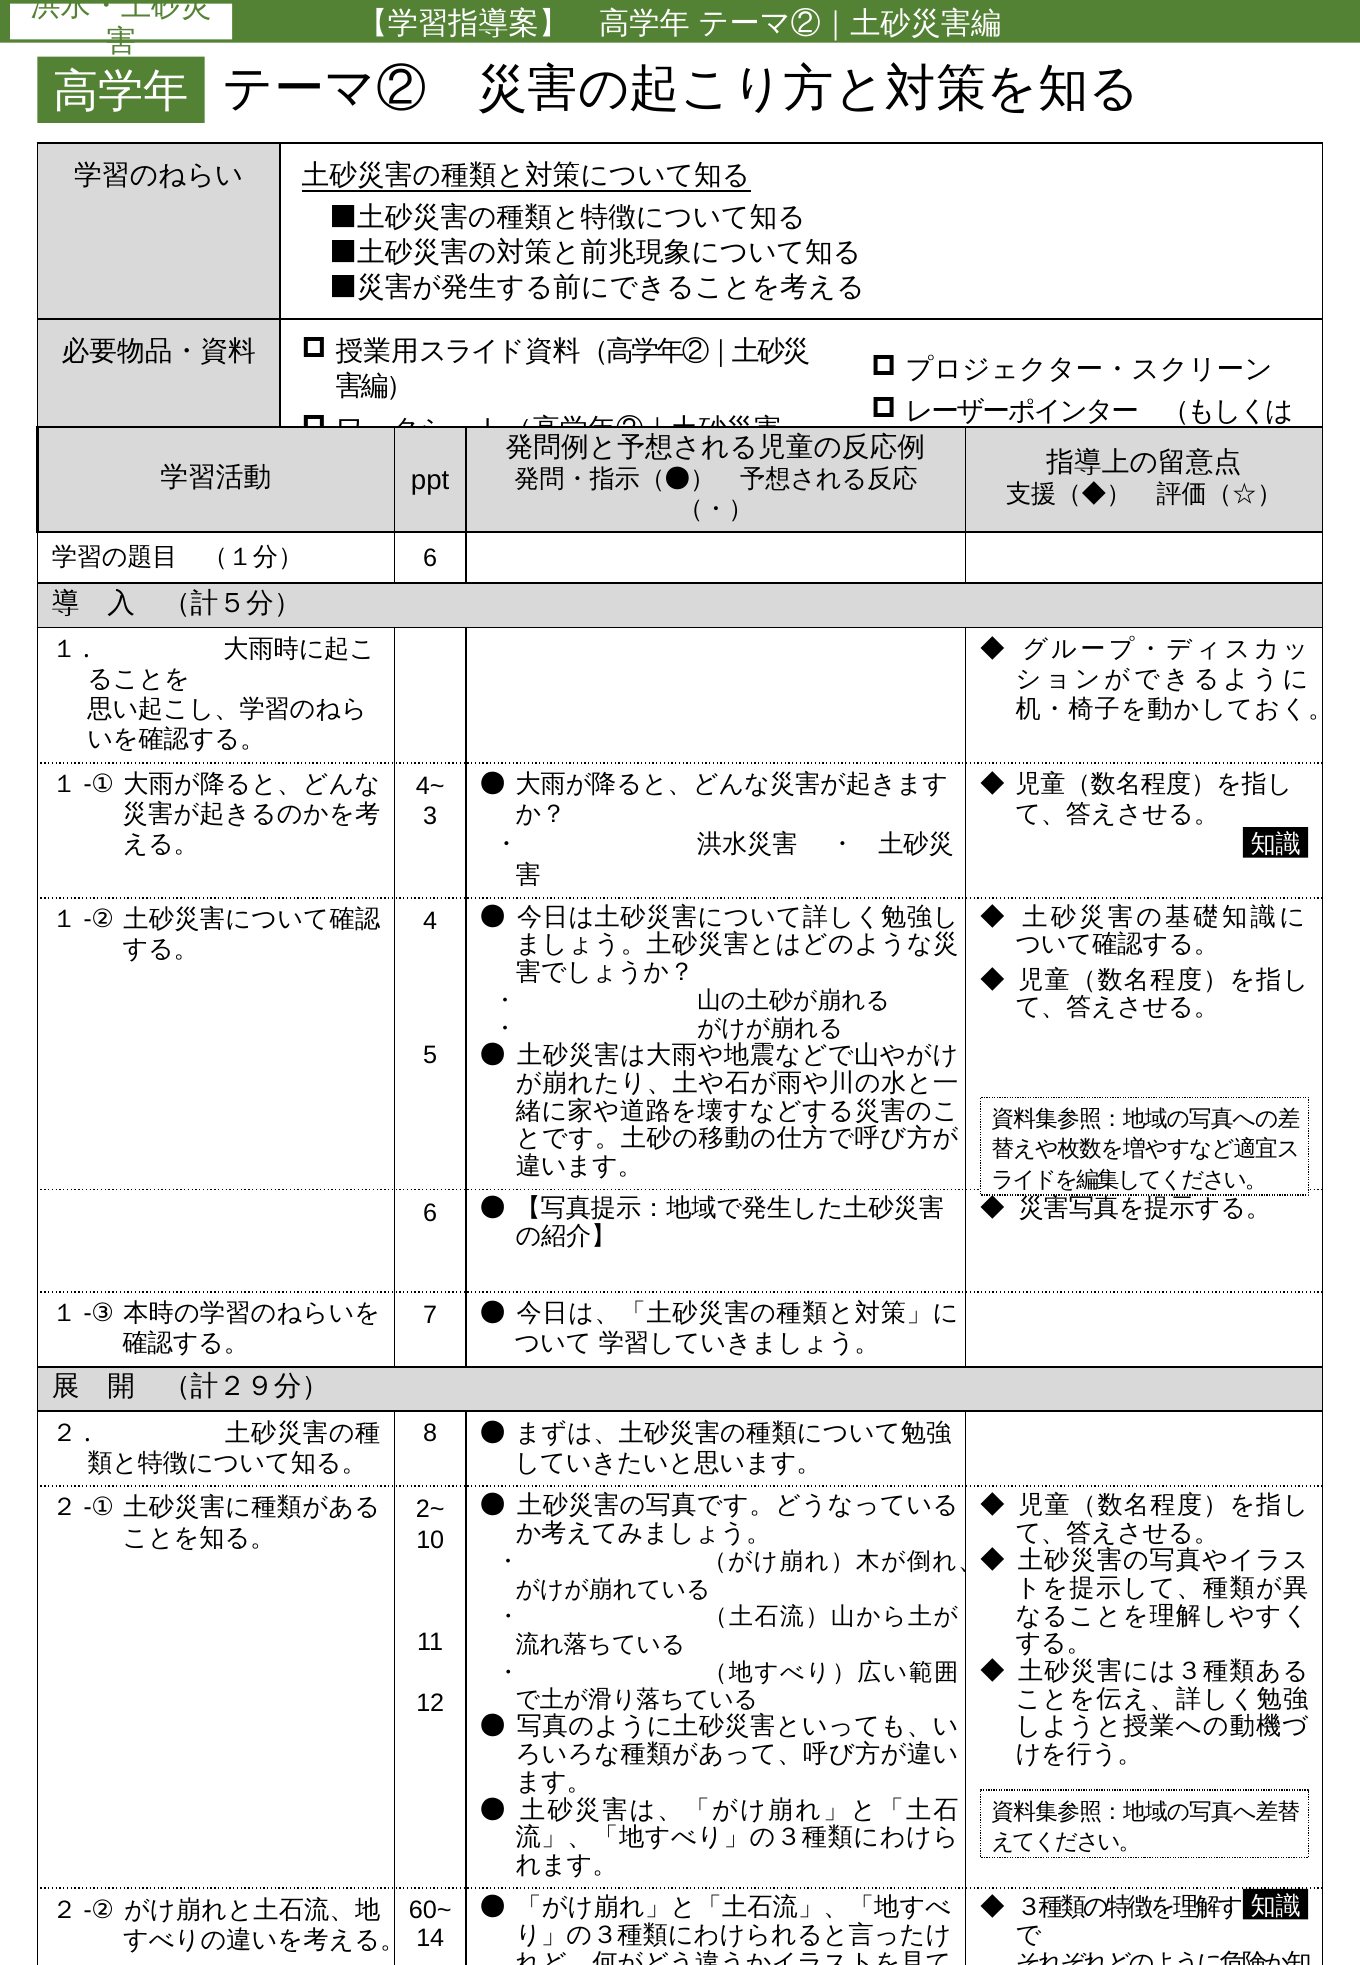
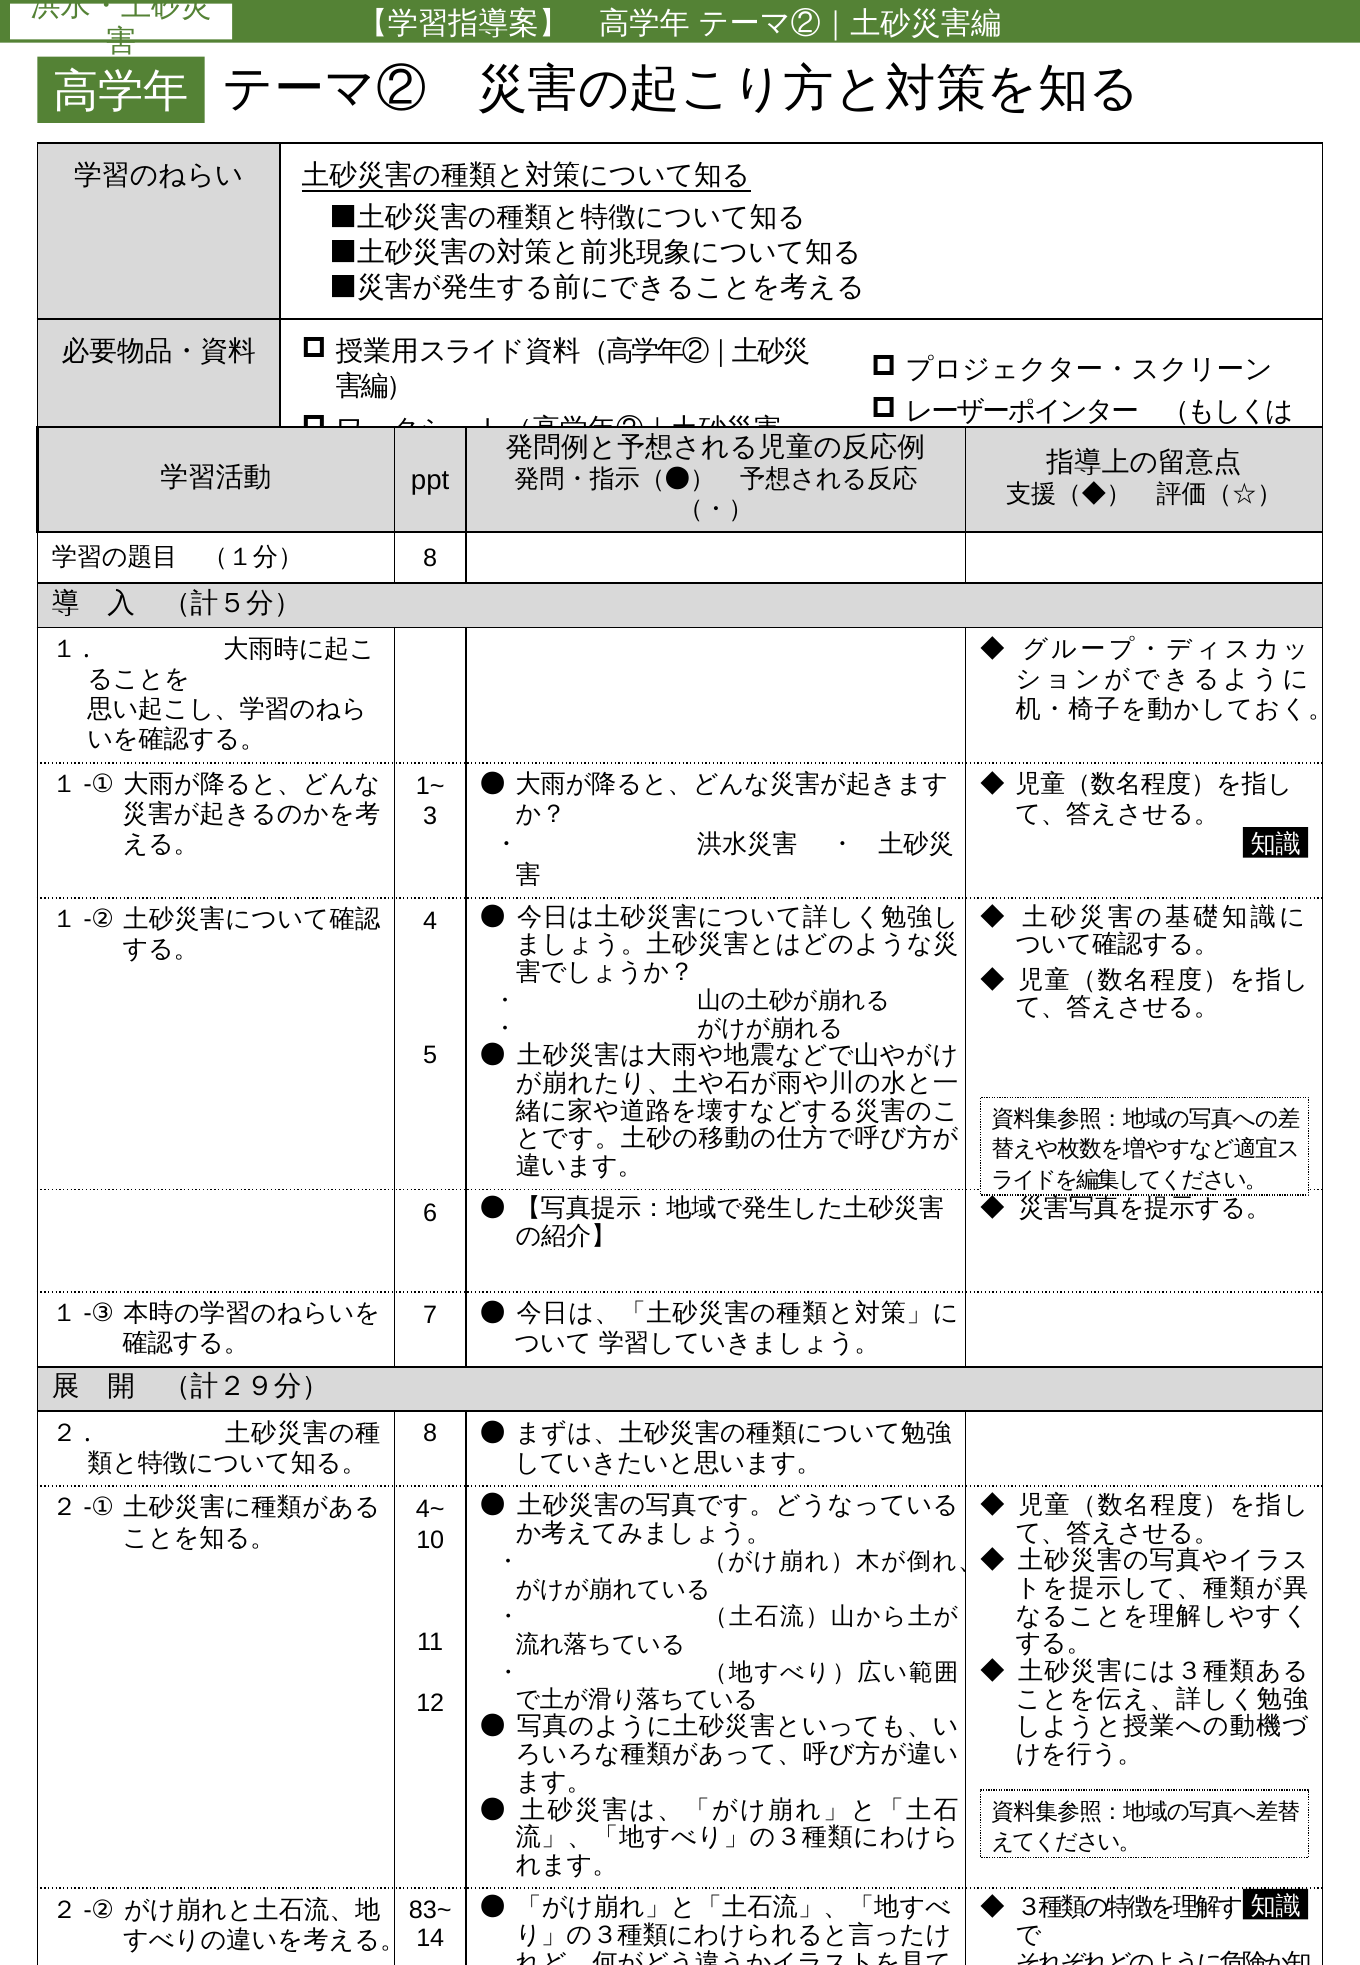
6 at (430, 558): 6 -> 8
4~: 4~ -> 1~
2~: 2~ -> 4~
60~: 60~ -> 83~
